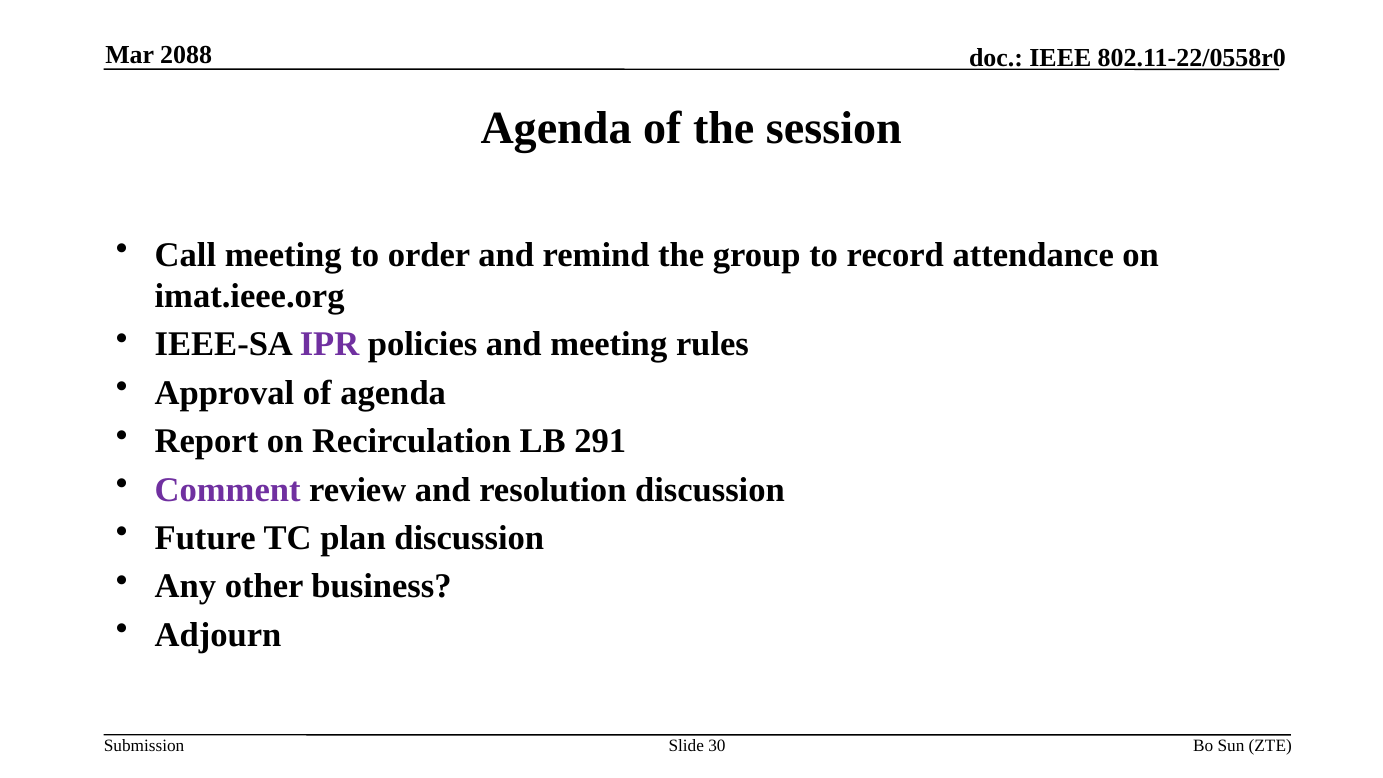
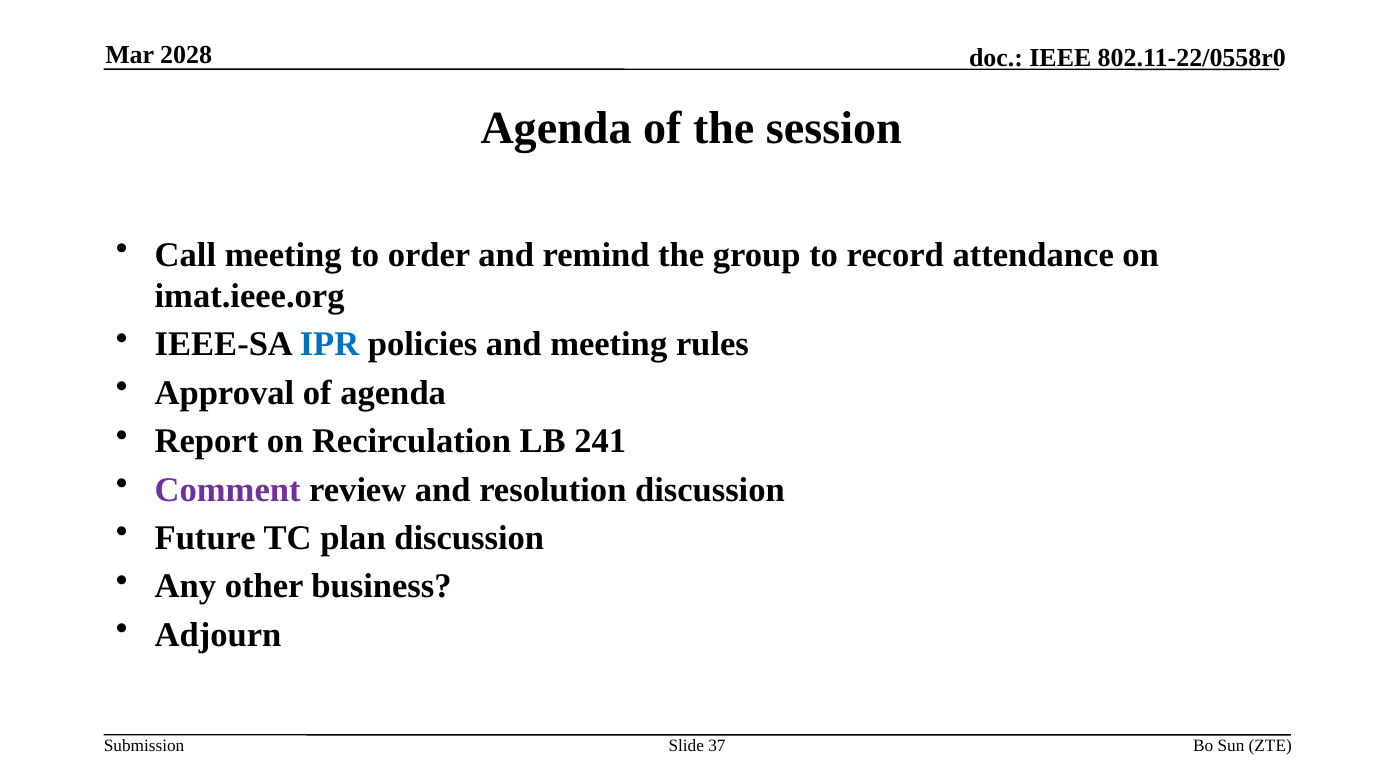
2088: 2088 -> 2028
IPR colour: purple -> blue
291: 291 -> 241
30: 30 -> 37
